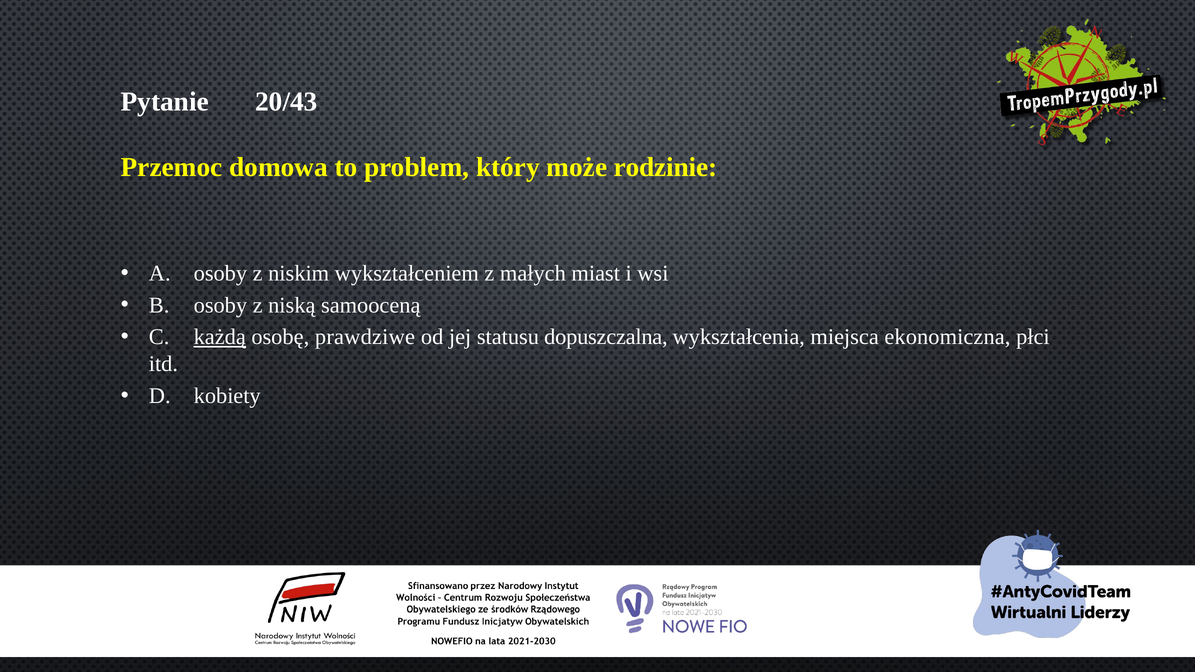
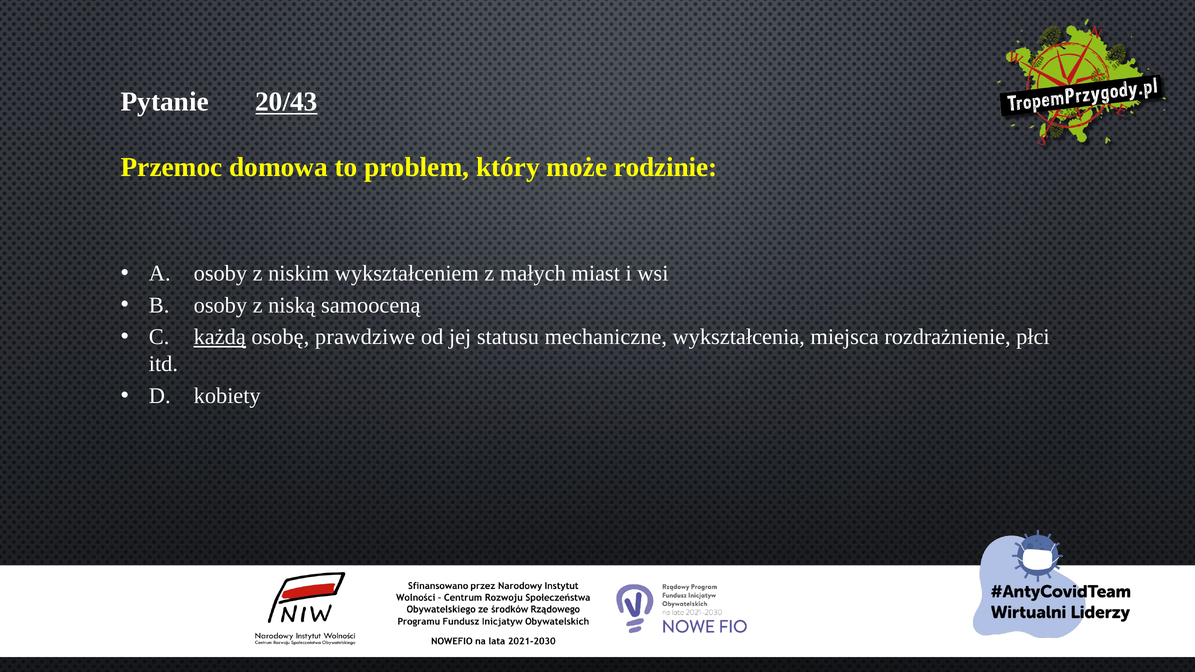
20/43 underline: none -> present
dopuszczalna: dopuszczalna -> mechaniczne
ekonomiczna: ekonomiczna -> rozdrażnienie
